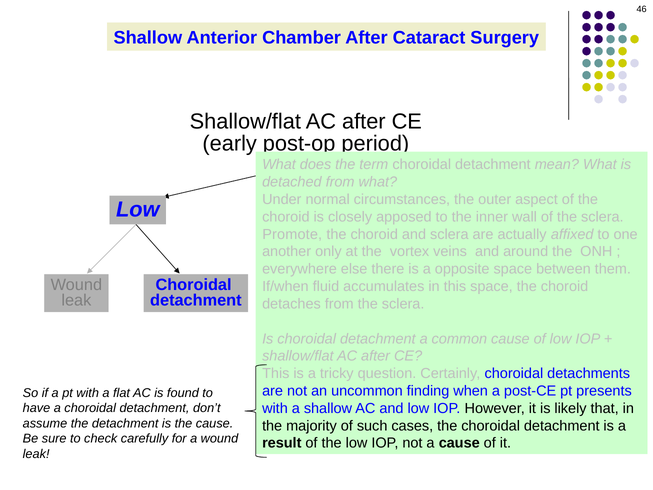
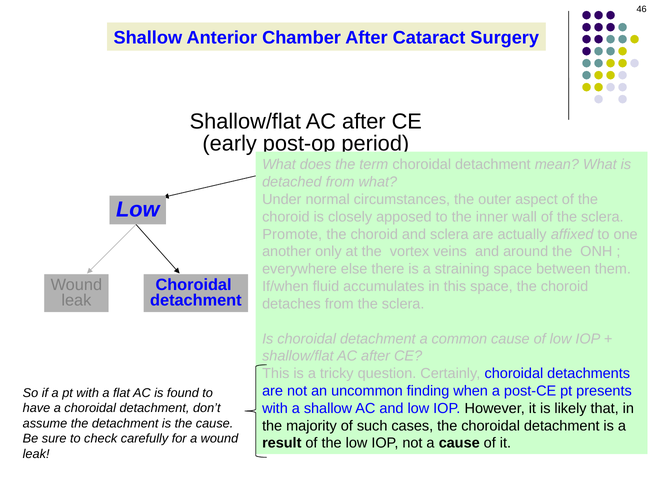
opposite: opposite -> straining
